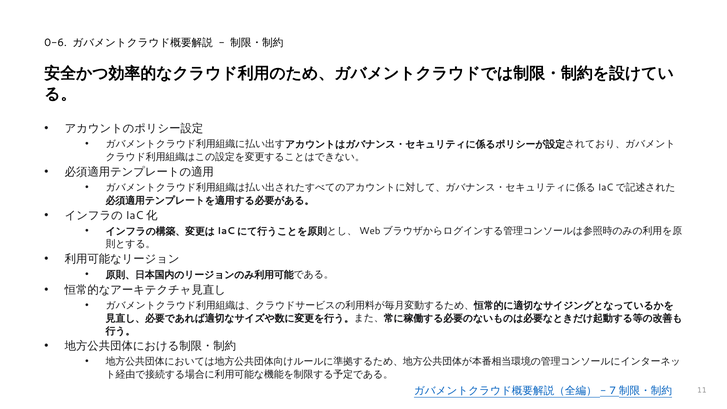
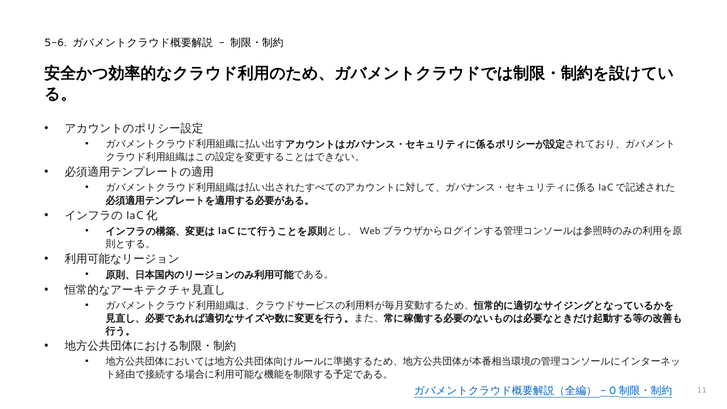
0-6: 0-6 -> 5-6
7: 7 -> 0
